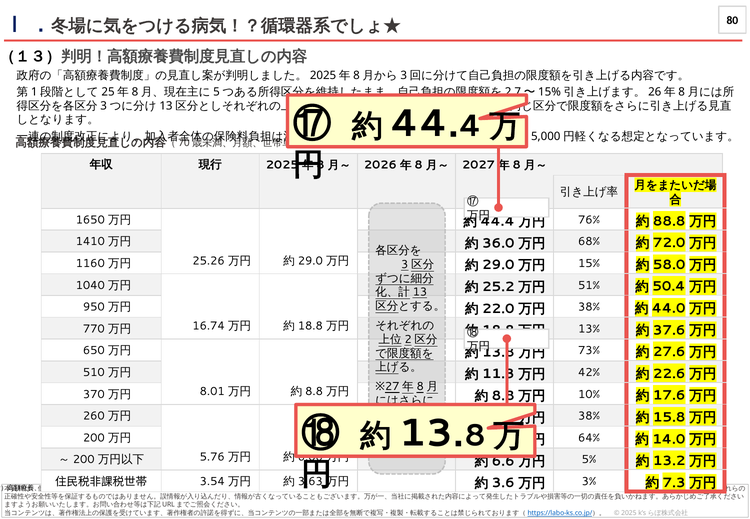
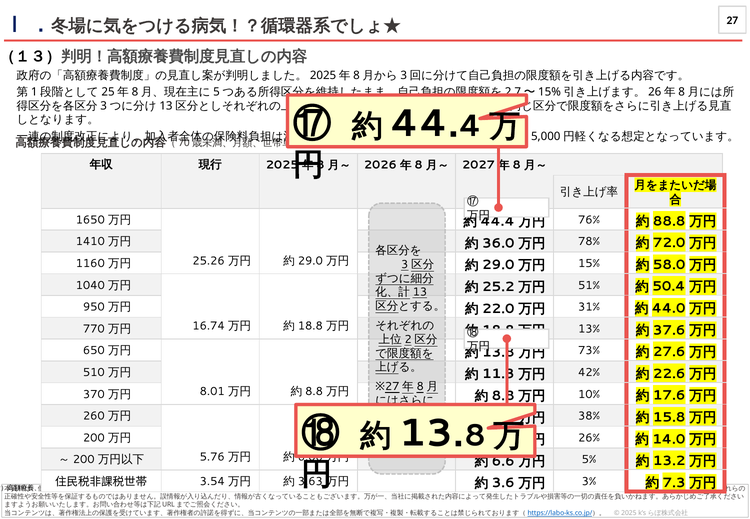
80: 80 -> 27
68%: 68% -> 78%
38% at (589, 307): 38% -> 31%
64%: 64% -> 26%
